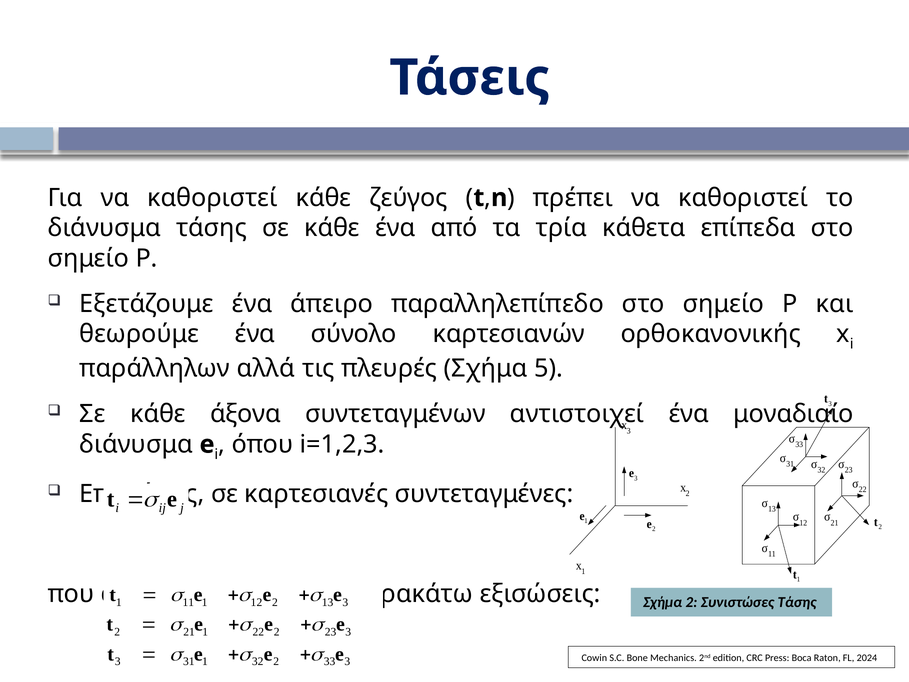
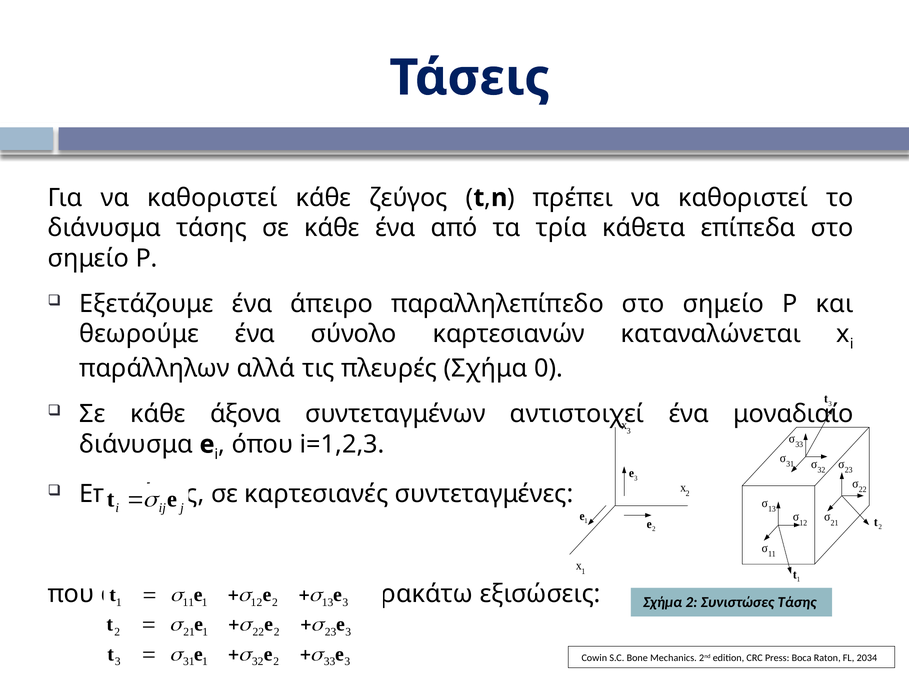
ορθοκανονικής: ορθοκανονικής -> καταναλώνεται
5: 5 -> 0
2024: 2024 -> 2034
